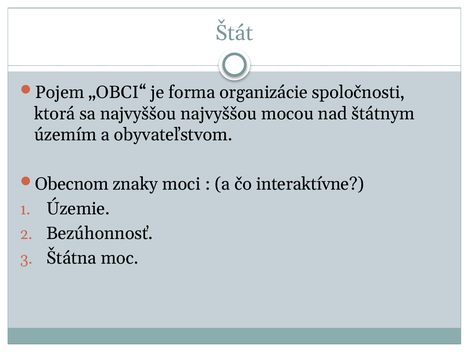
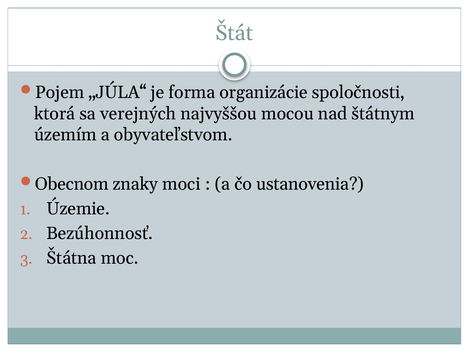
„OBCI“: „OBCI“ -> „JÚLA“
sa najvyššou: najvyššou -> verejných
interaktívne: interaktívne -> ustanovenia
